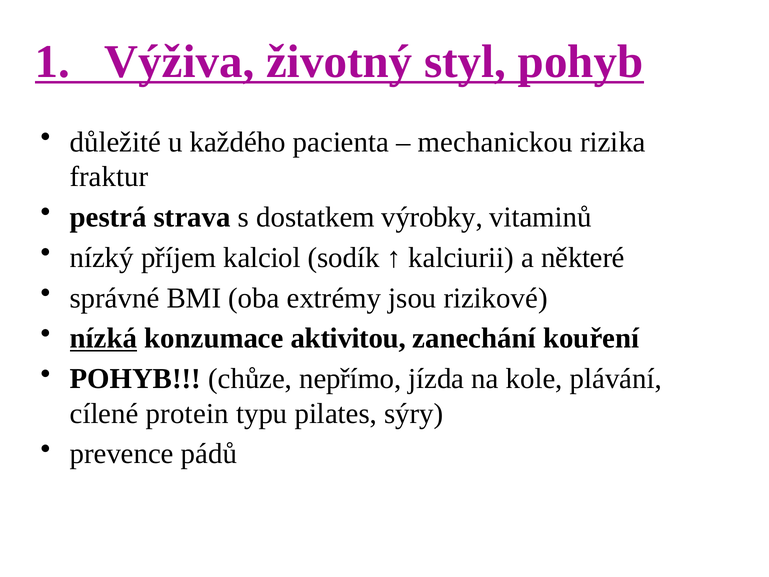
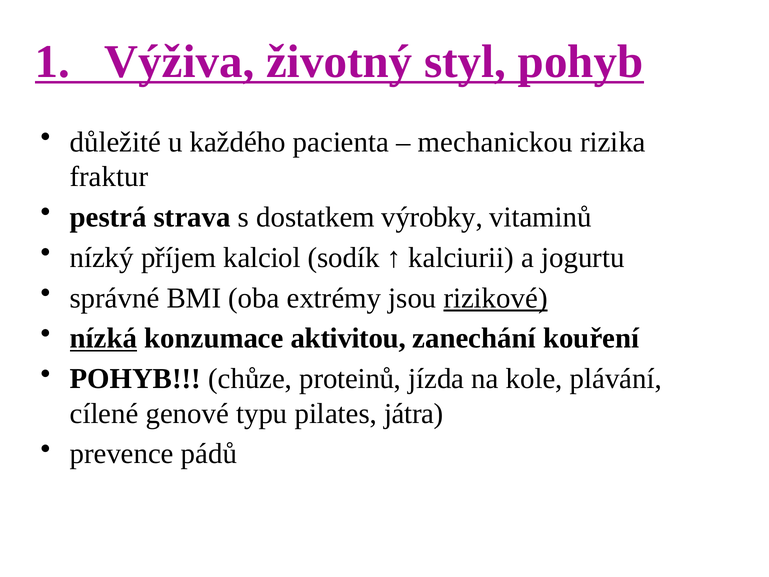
některé: některé -> jogurtu
rizikové underline: none -> present
nepřímo: nepřímo -> proteinů
protein: protein -> genové
sýry: sýry -> játra
